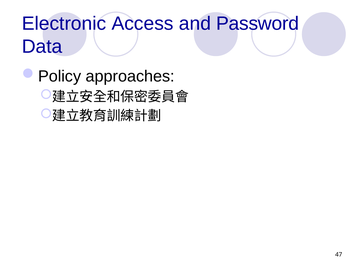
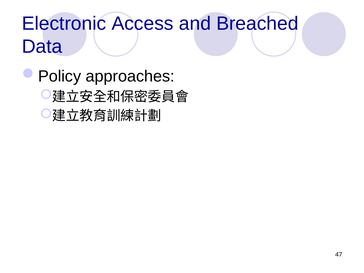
Password: Password -> Breached
